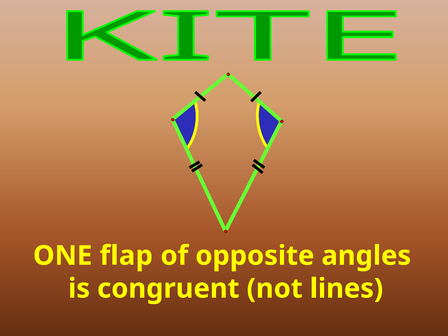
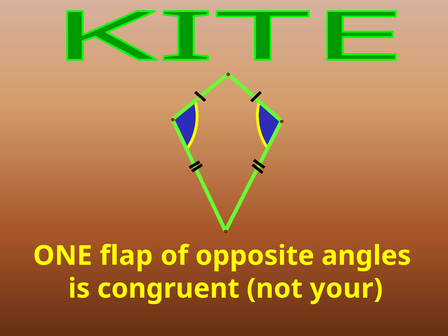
lines: lines -> your
